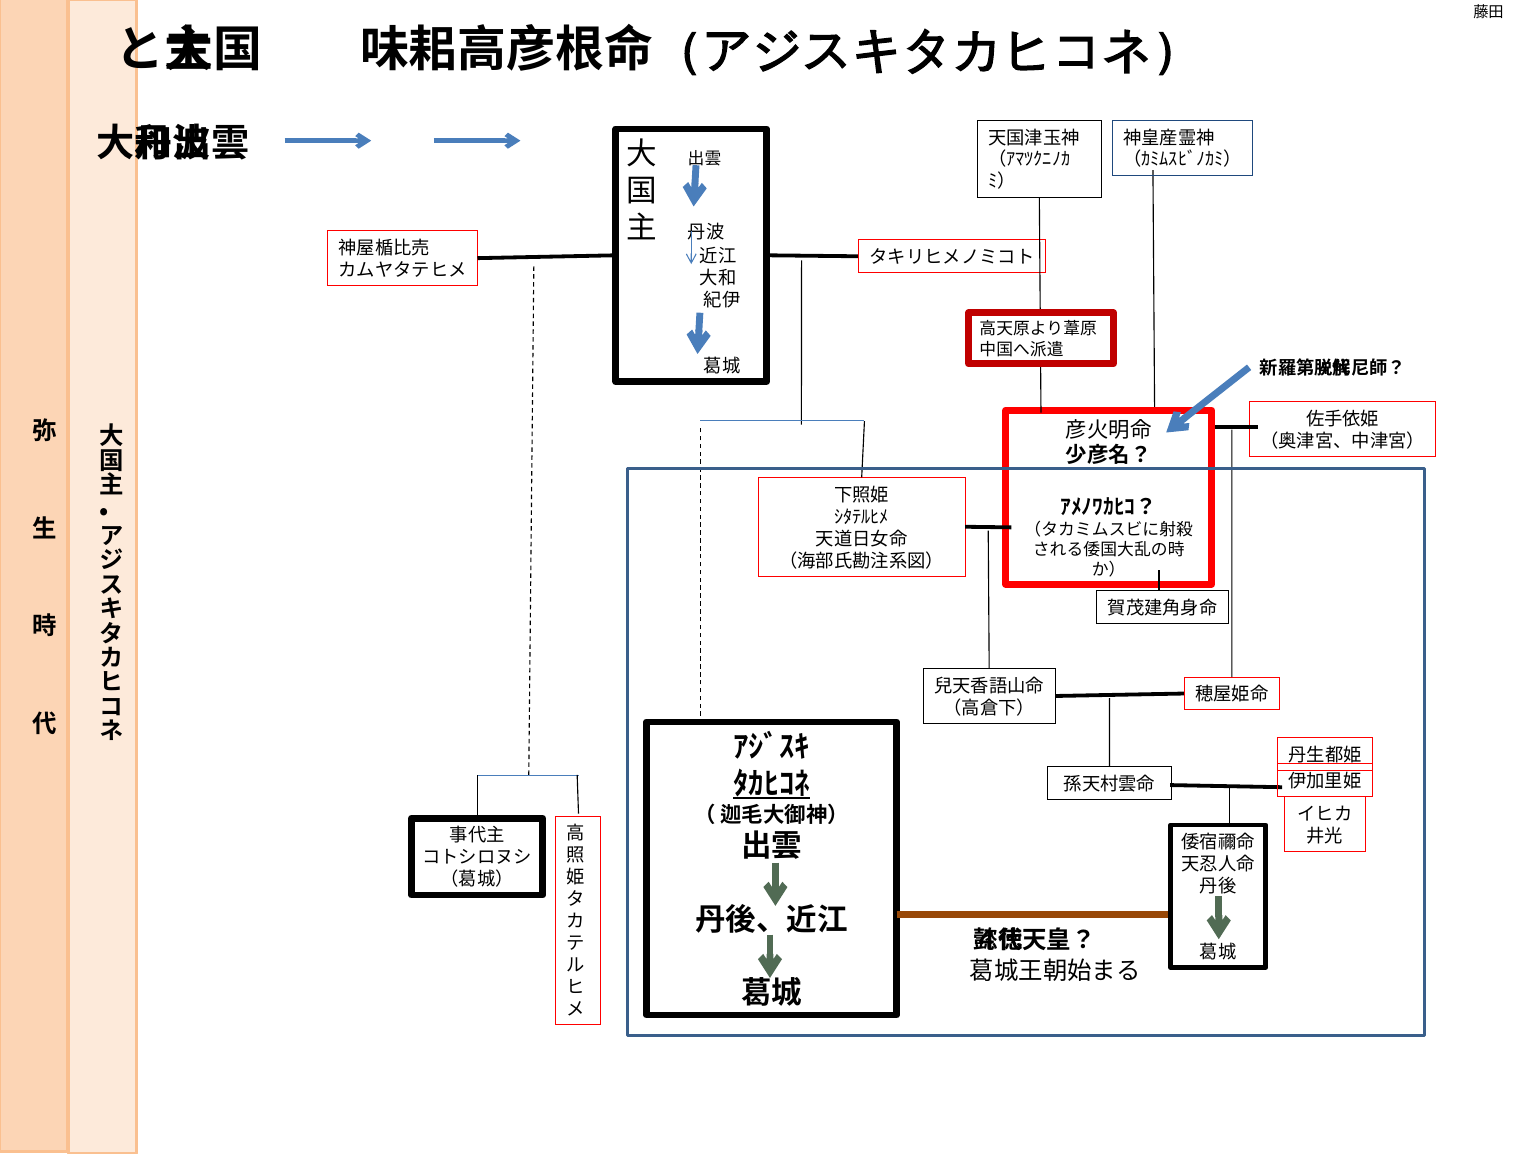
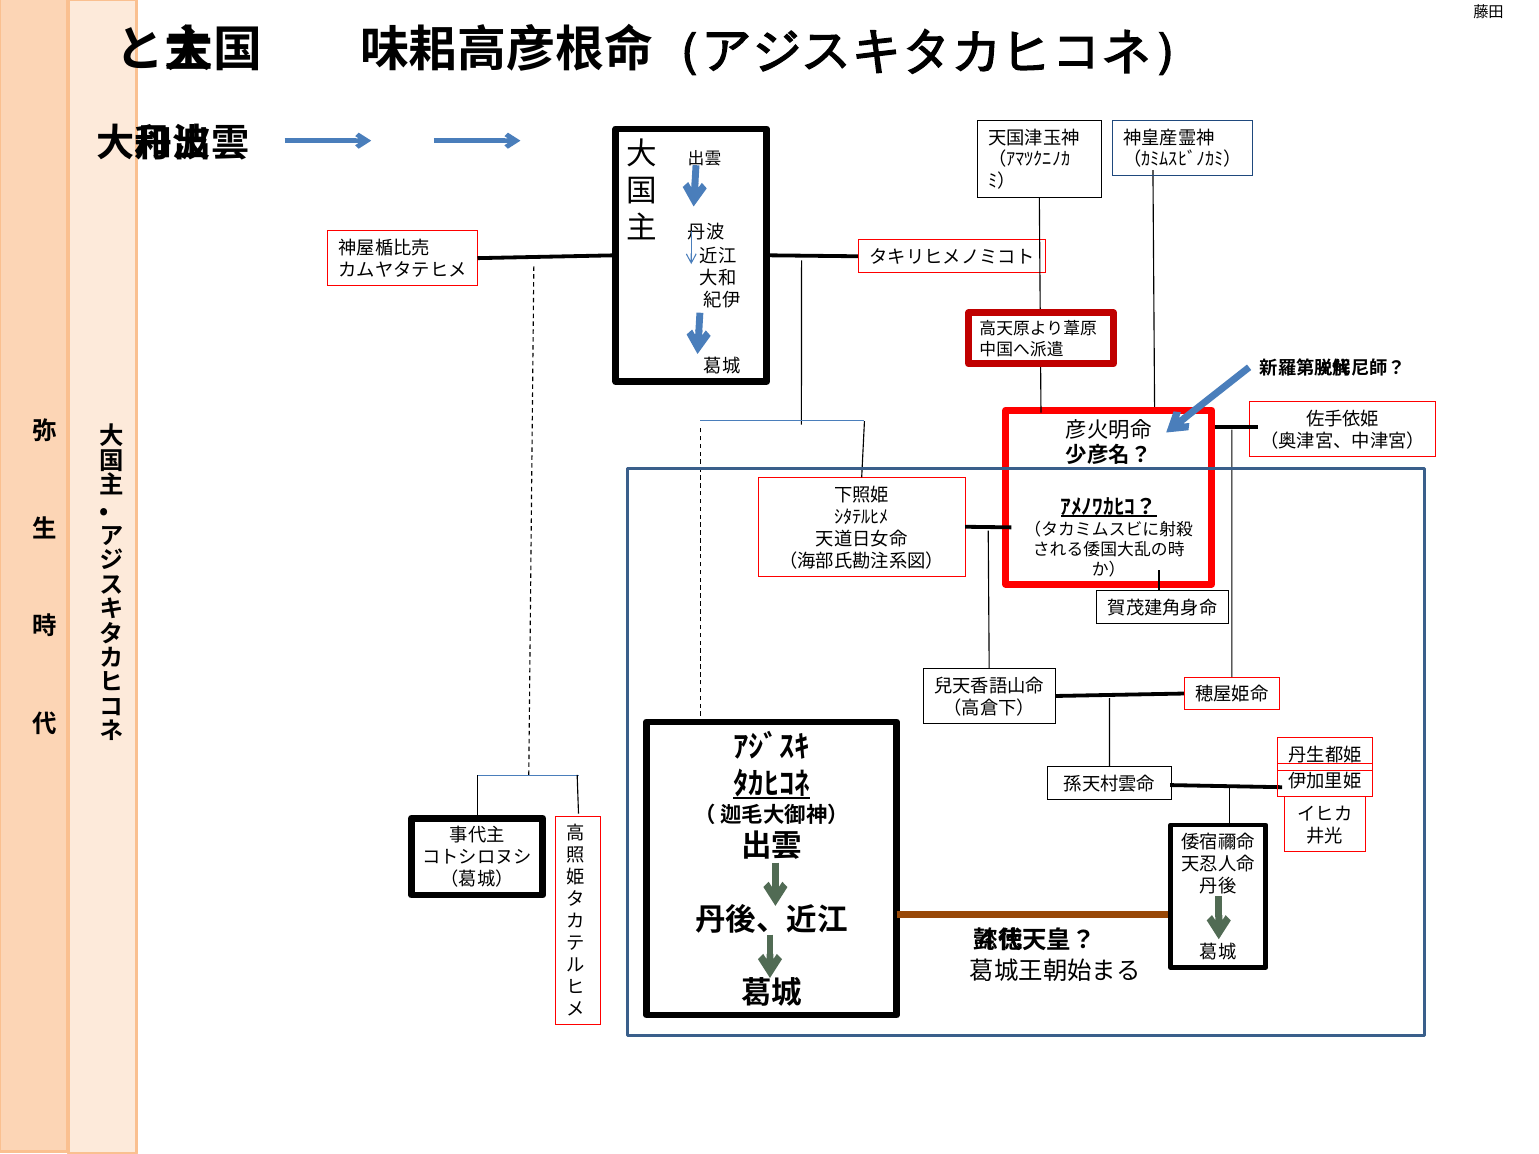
ｱﾒﾉﾜｶﾋｺ？ underline: none -> present
